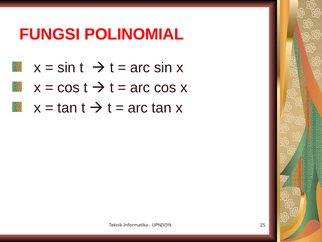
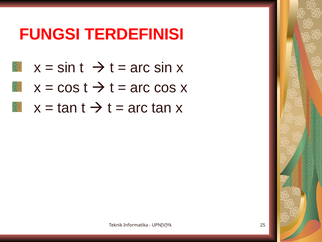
POLINOMIAL: POLINOMIAL -> TERDEFINISI
